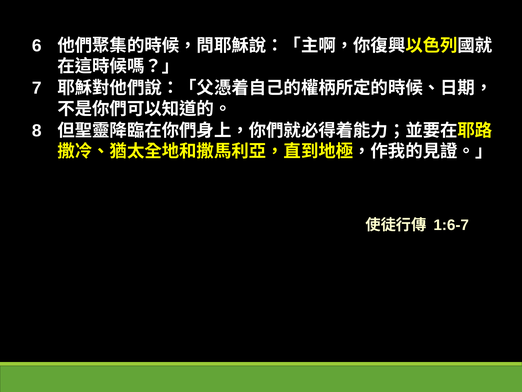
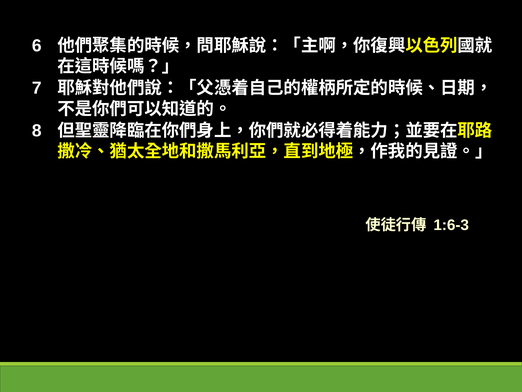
1:6-7: 1:6-7 -> 1:6-3
